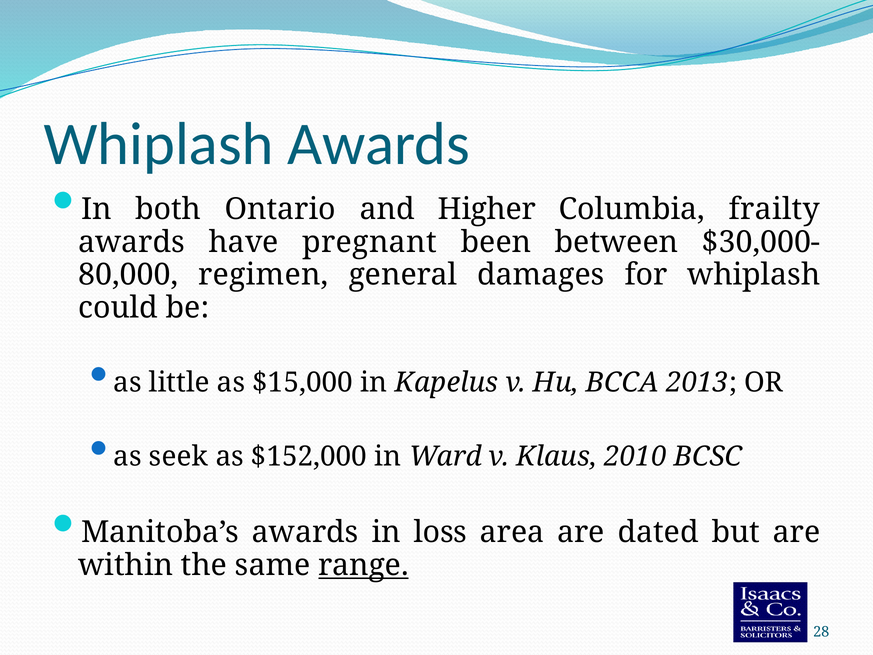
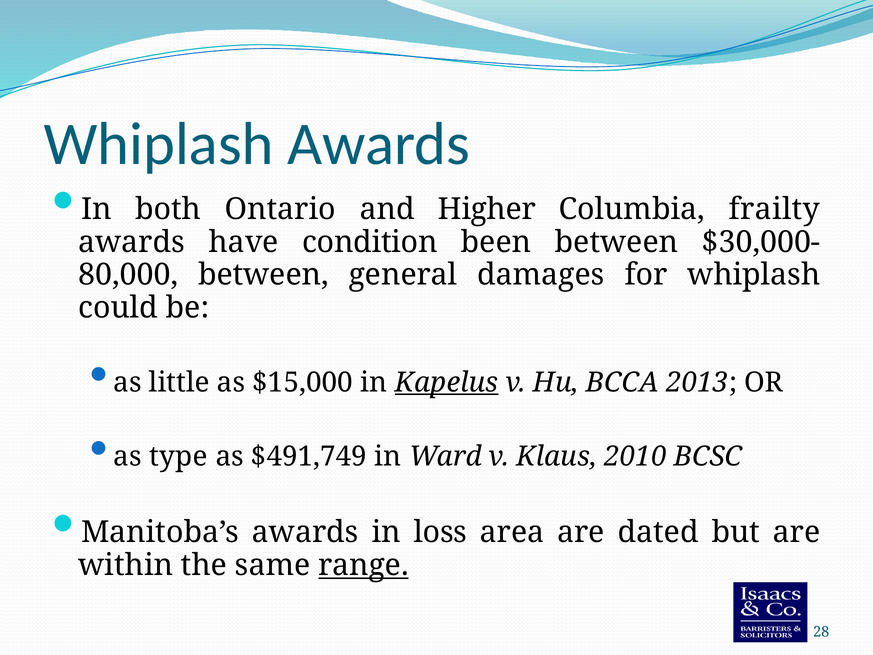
pregnant: pregnant -> condition
regimen at (263, 275): regimen -> between
Kapelus underline: none -> present
seek: seek -> type
$152,000: $152,000 -> $491,749
